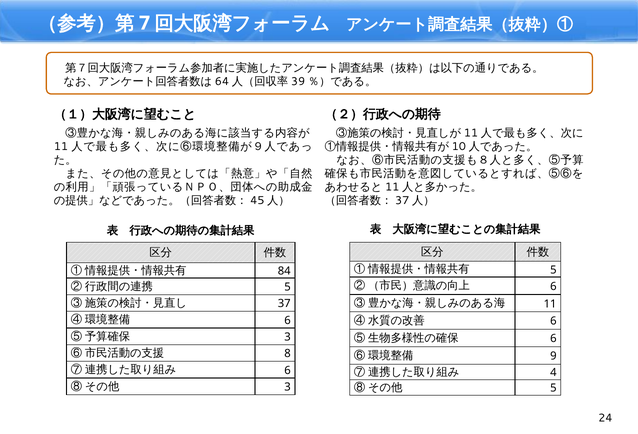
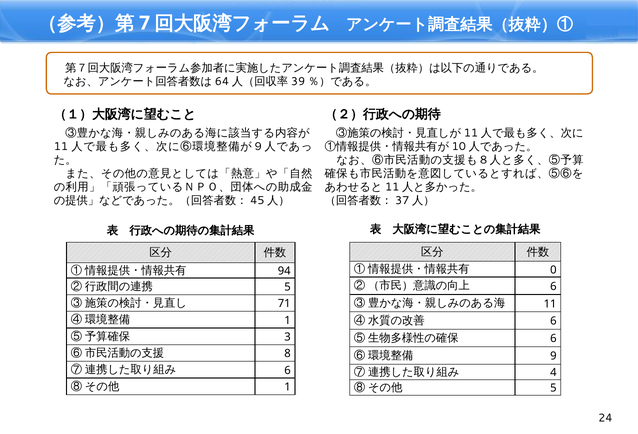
5 at (553, 270): 5 -> 0
84: 84 -> 94
37: 37 -> 71
6 at (288, 320): 6 -> 1
3 at (288, 387): 3 -> 1
